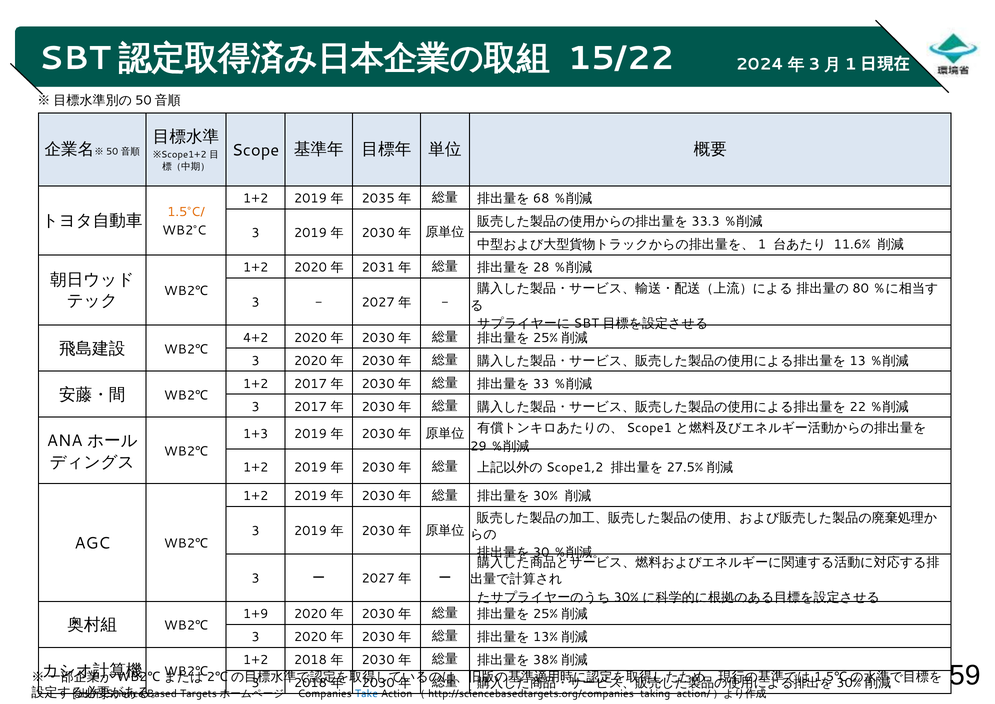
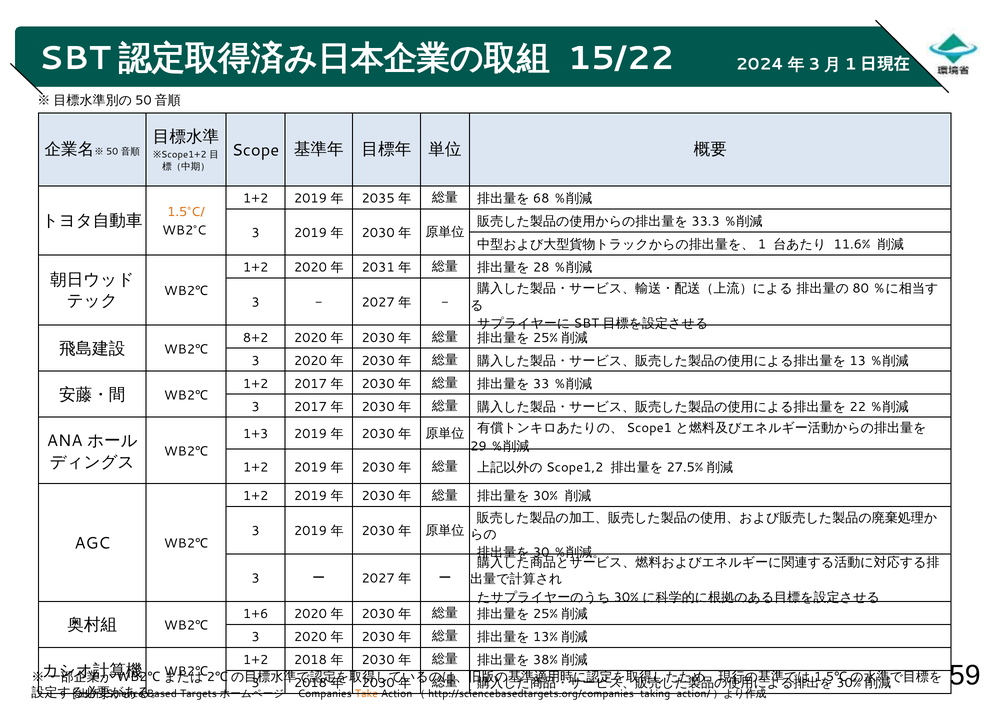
4+2: 4+2 -> 8+2
1+9: 1+9 -> 1+6
Take colour: blue -> orange
